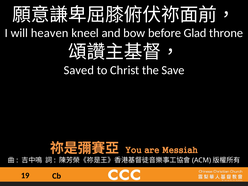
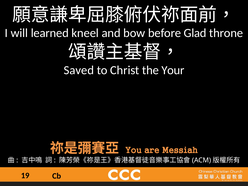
heaven: heaven -> learned
Save: Save -> Your
